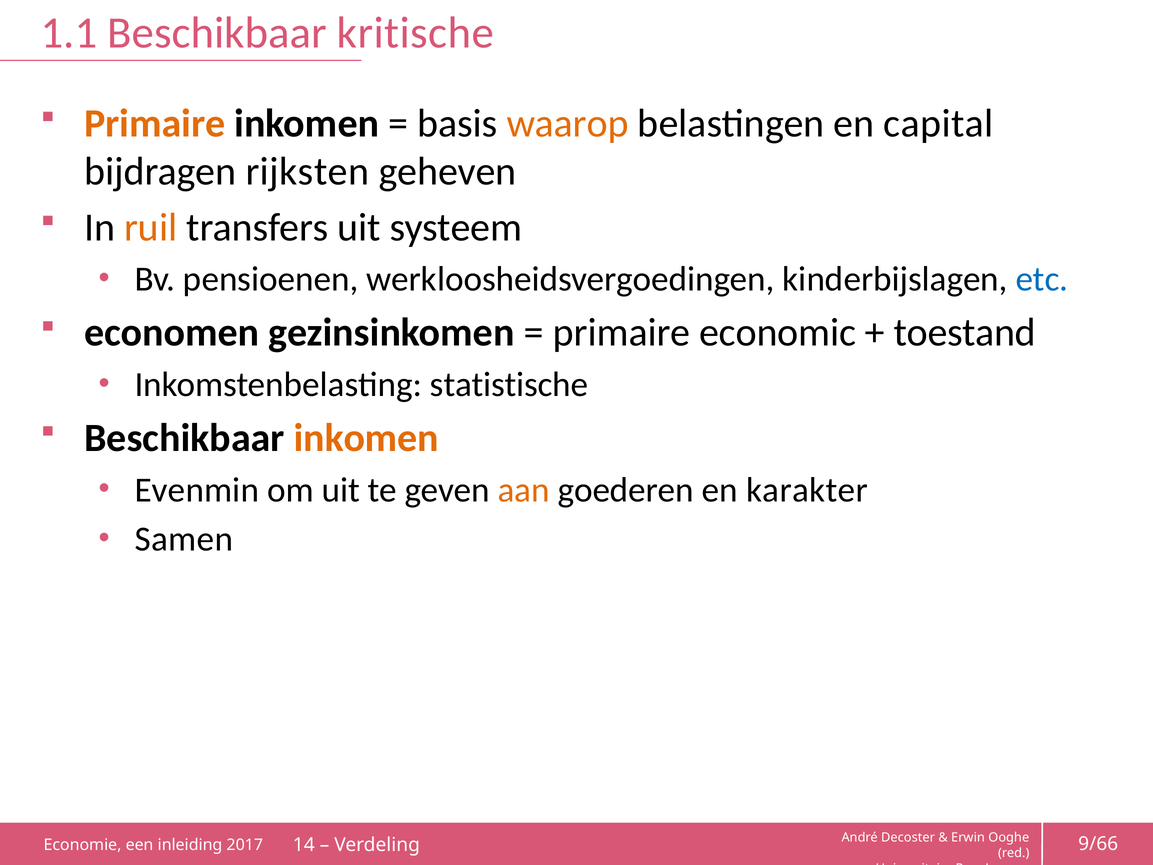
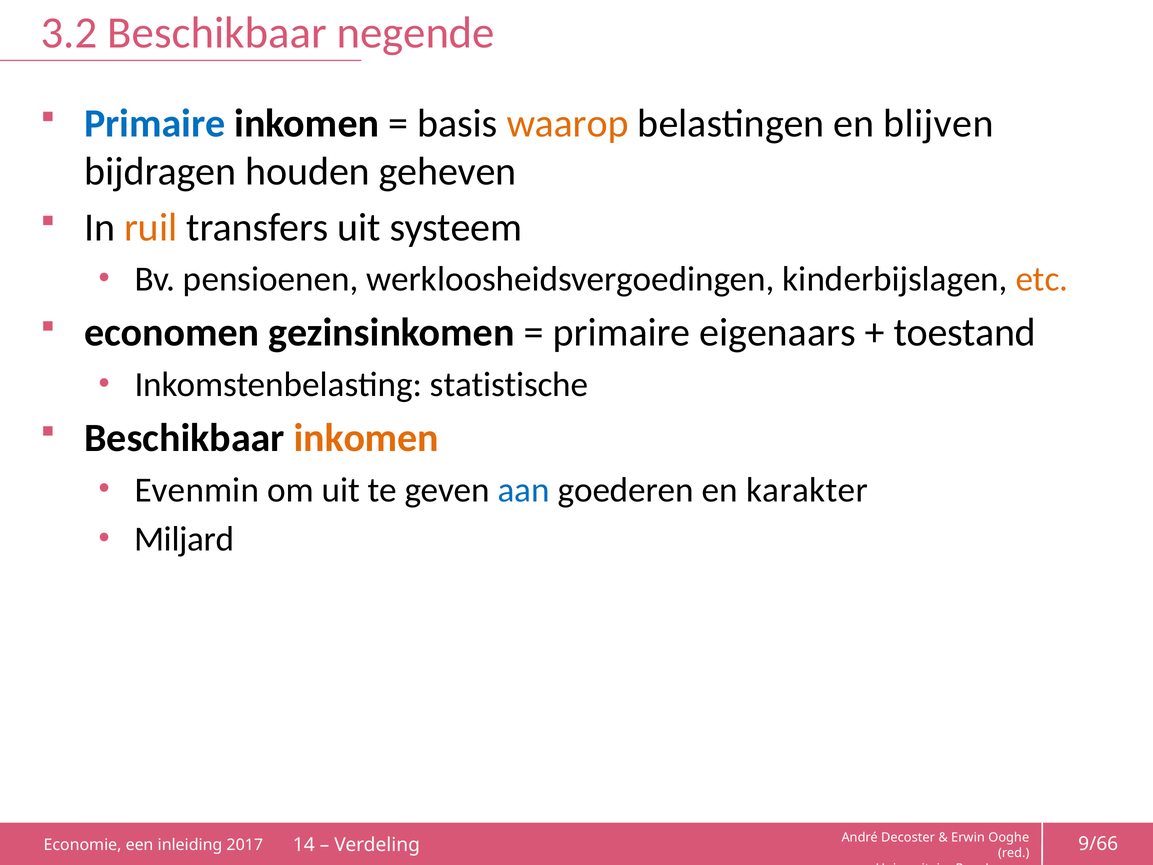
1.1: 1.1 -> 3.2
kritische: kritische -> negende
Primaire at (155, 123) colour: orange -> blue
capital: capital -> blijven
rijksten: rijksten -> houden
etc colour: blue -> orange
economic: economic -> eigenaars
aan colour: orange -> blue
Samen: Samen -> Miljard
